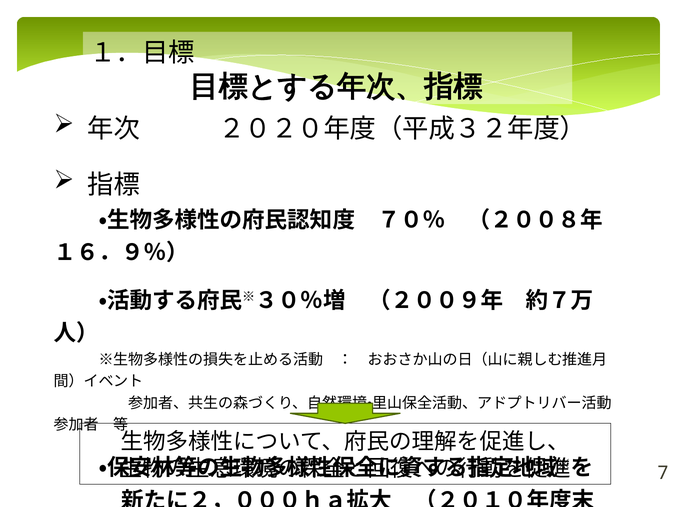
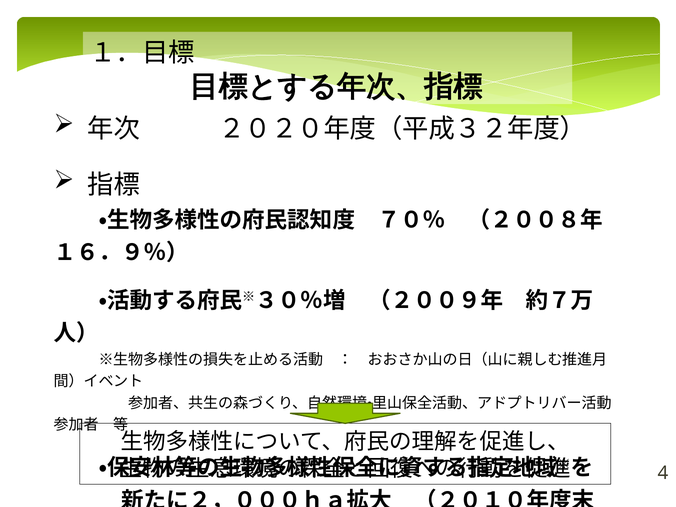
7: 7 -> 4
